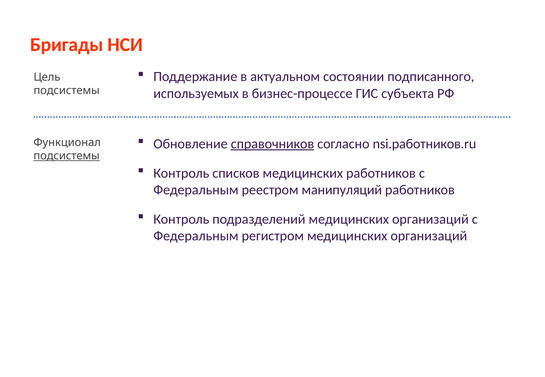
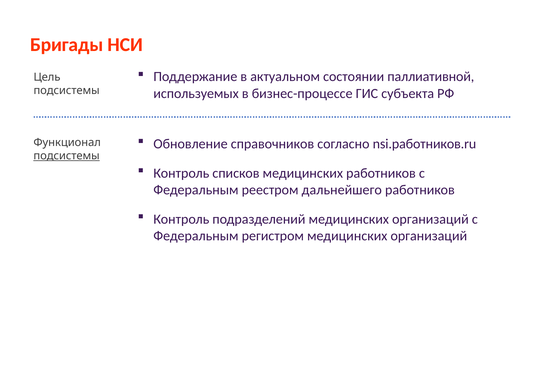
подписанного: подписанного -> паллиативной
справочников underline: present -> none
манипуляций: манипуляций -> дальнейшего
